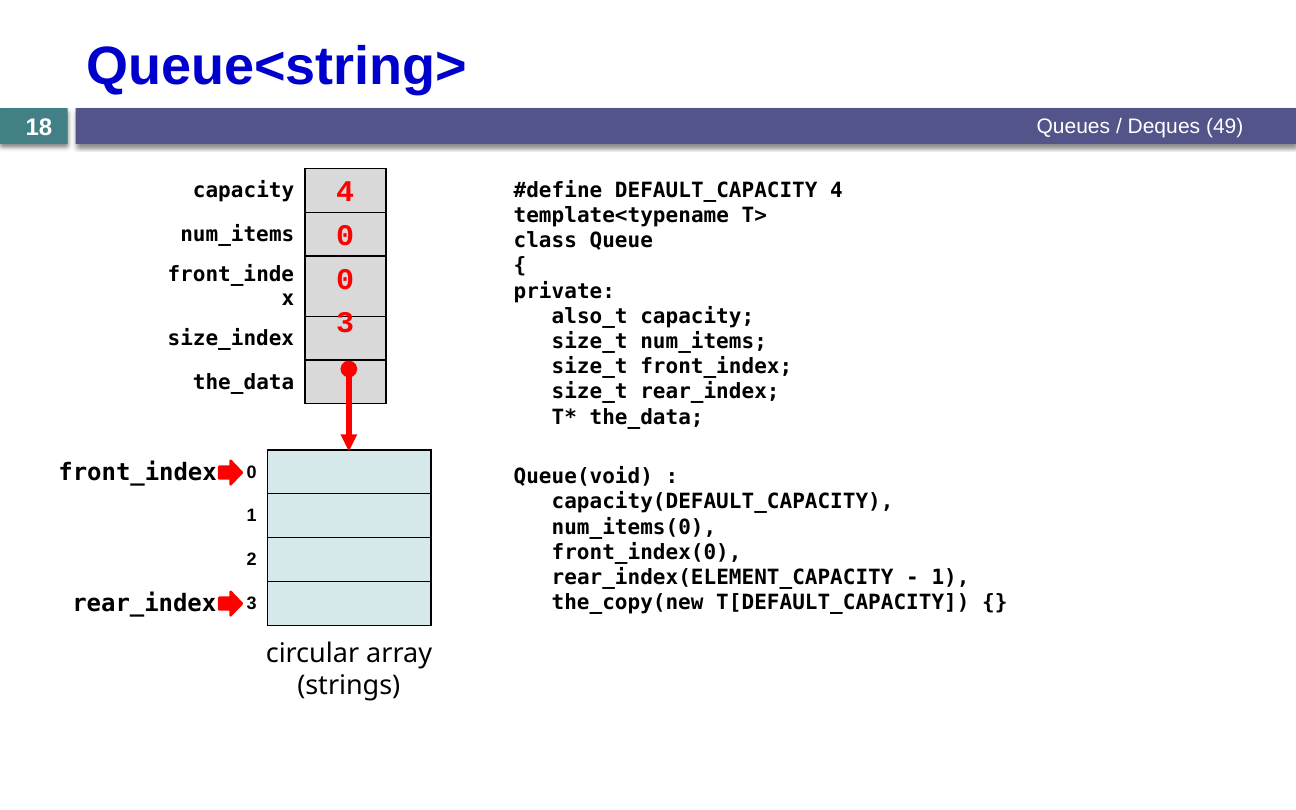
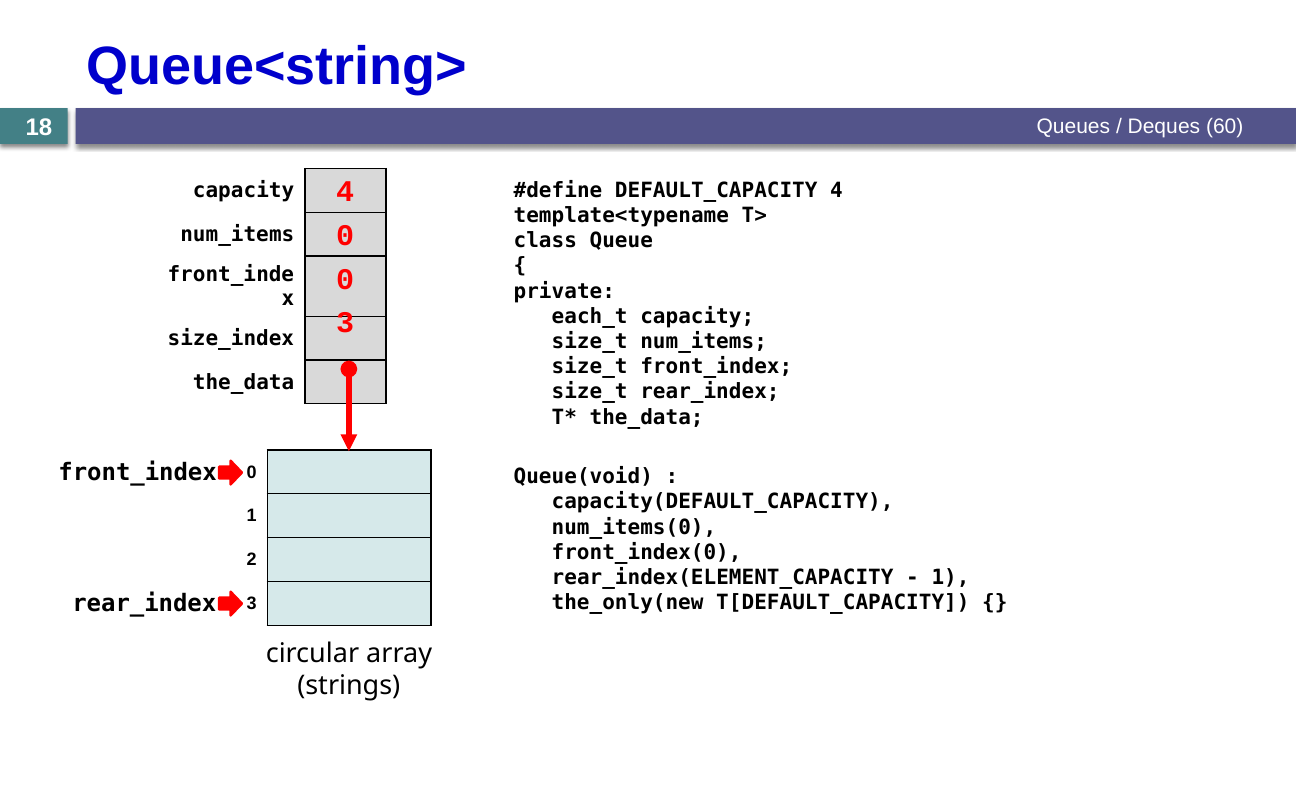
49: 49 -> 60
also_t: also_t -> each_t
the_copy(new: the_copy(new -> the_only(new
